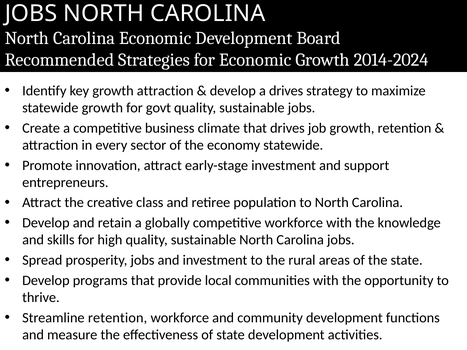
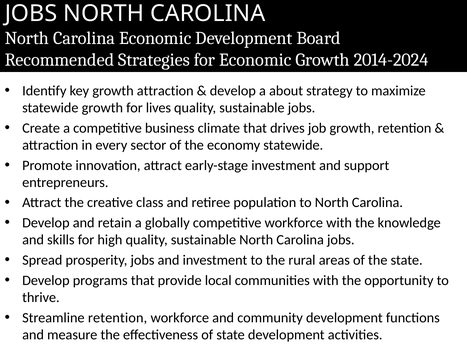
a drives: drives -> about
govt: govt -> lives
